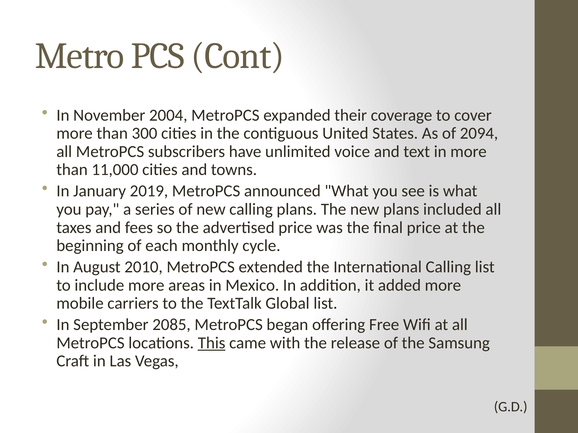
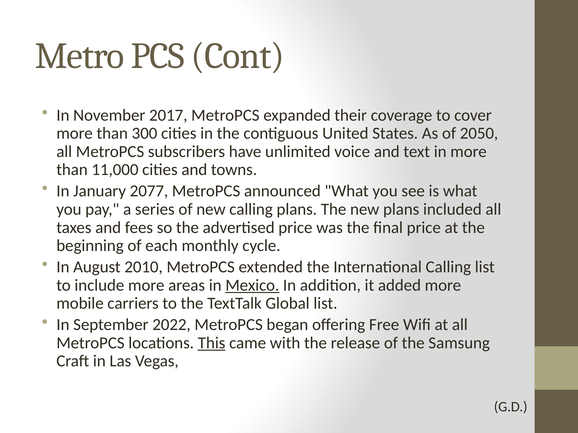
2004: 2004 -> 2017
2094: 2094 -> 2050
2019: 2019 -> 2077
Mexico underline: none -> present
2085: 2085 -> 2022
